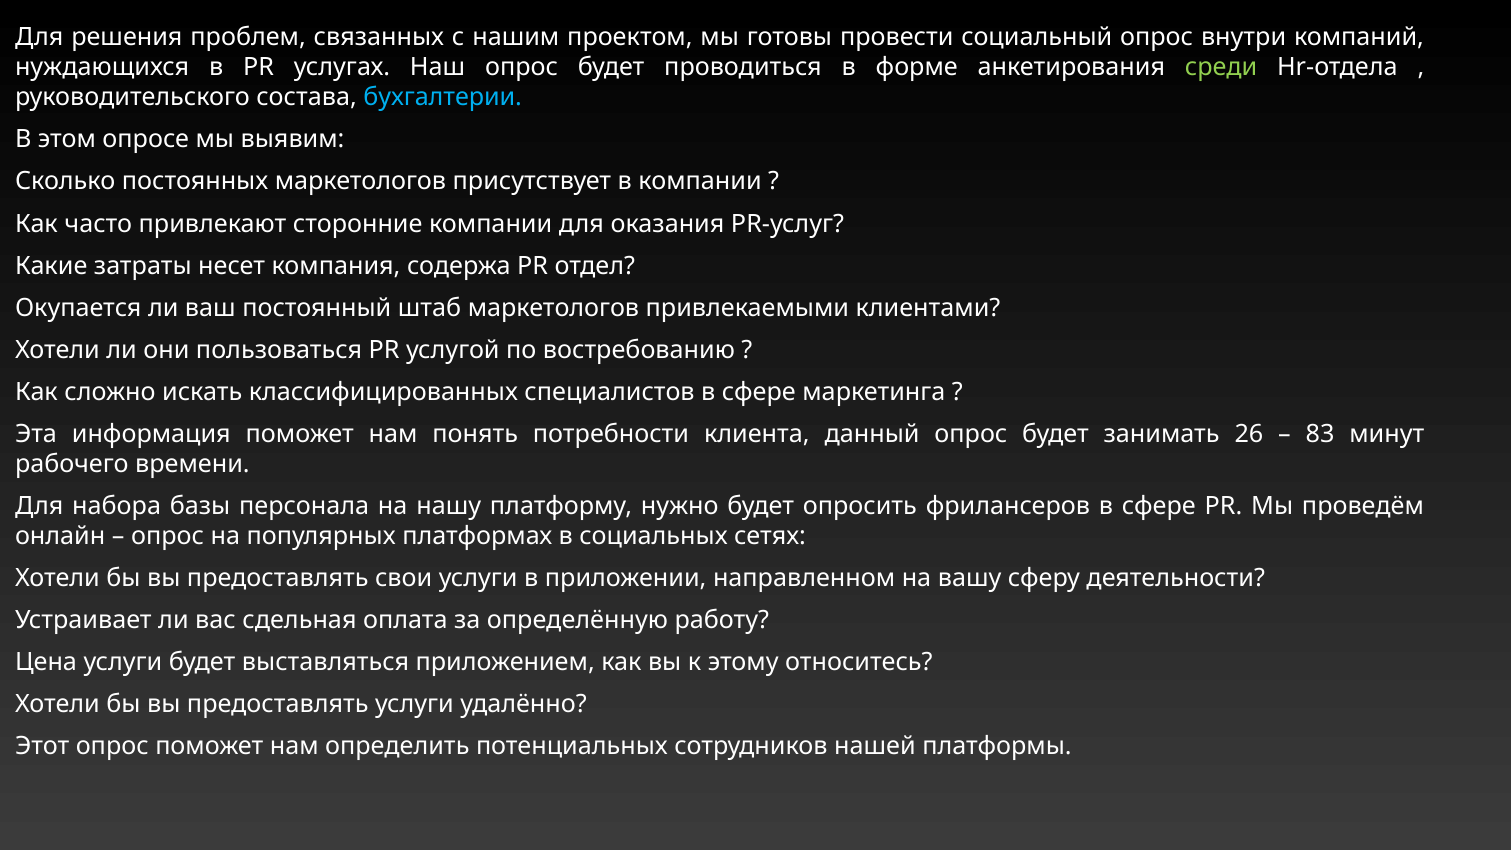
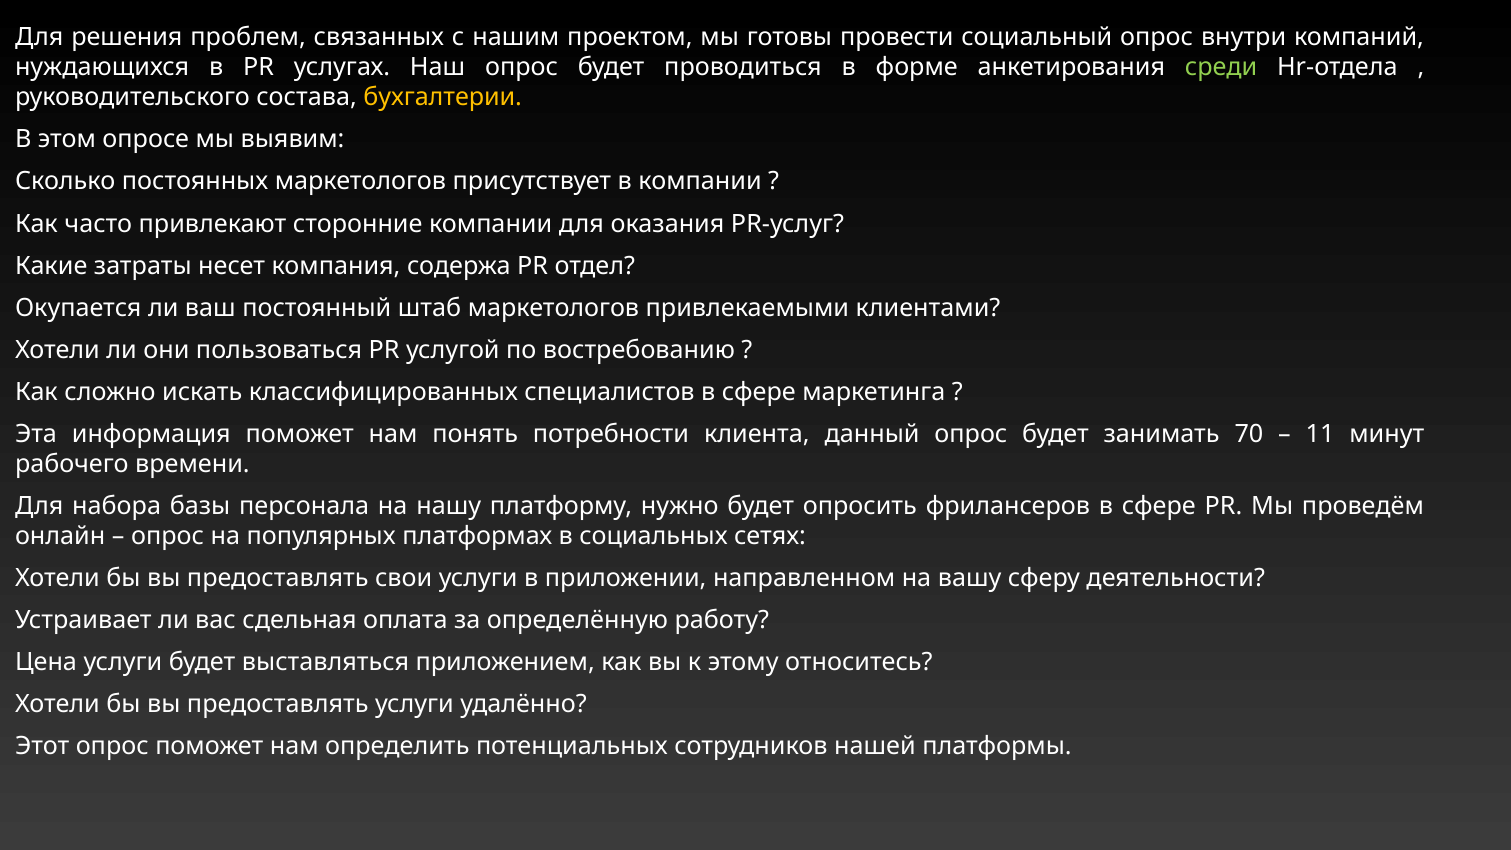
бухгалтерии colour: light blue -> yellow
26: 26 -> 70
83: 83 -> 11
